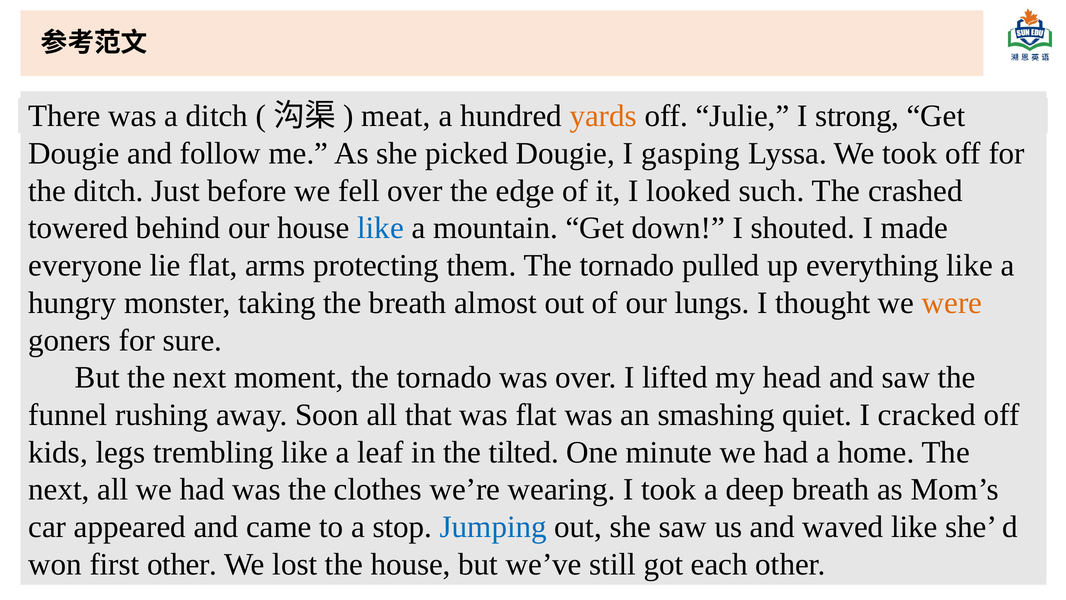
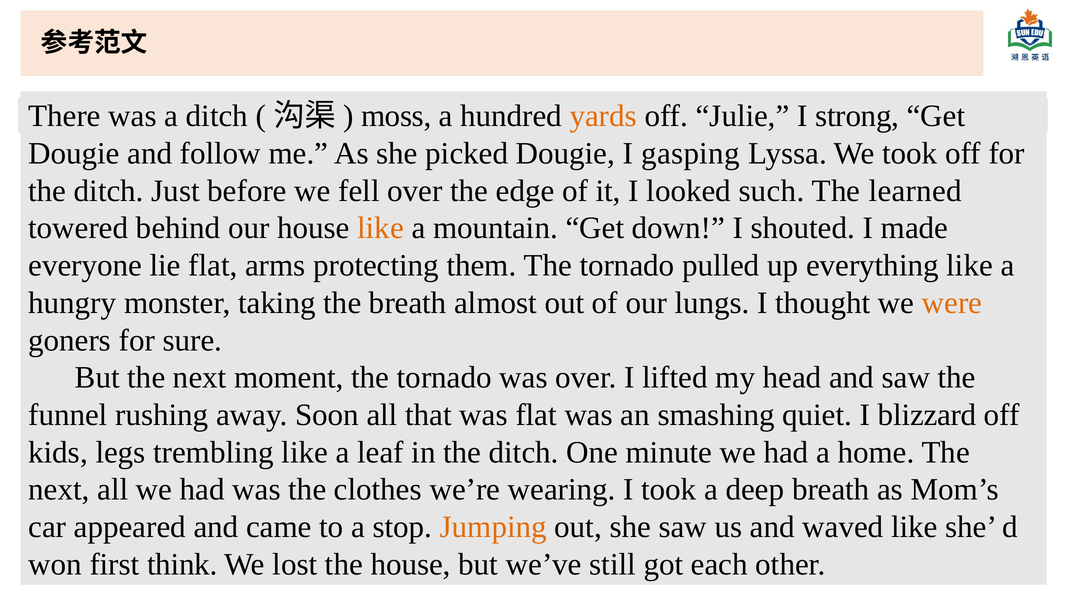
meat: meat -> moss
crashed: crashed -> learned
like at (381, 228) colour: blue -> orange
cracked: cracked -> blizzard
in the tilted: tilted -> ditch
Jumping colour: blue -> orange
first other: other -> think
